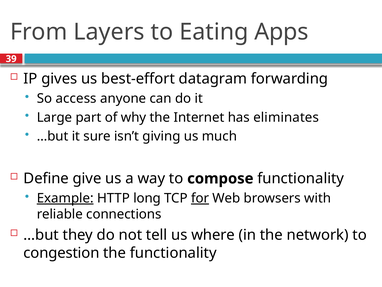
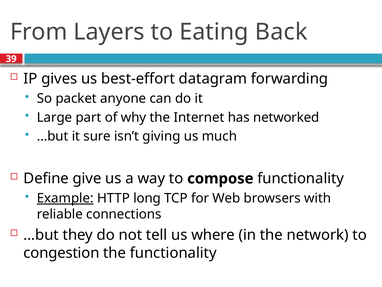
Apps: Apps -> Back
access: access -> packet
eliminates: eliminates -> networked
for underline: present -> none
